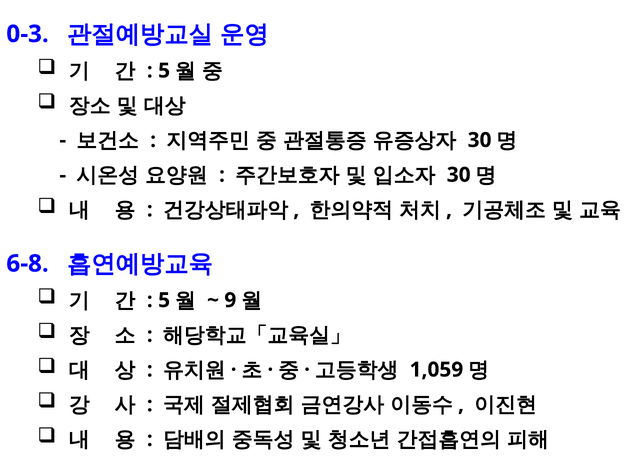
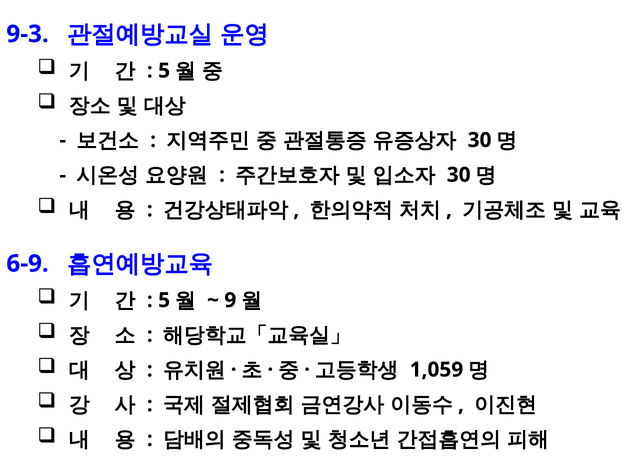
0-3: 0-3 -> 9-3
6-8: 6-8 -> 6-9
